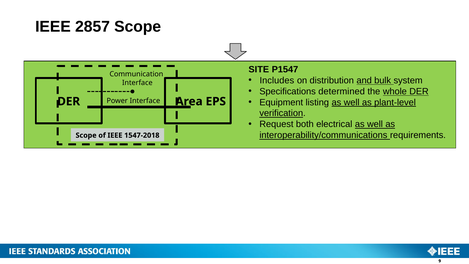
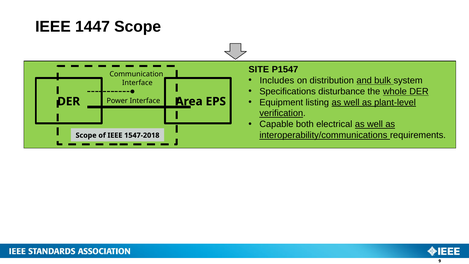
2857: 2857 -> 1447
determined: determined -> disturbance
Request: Request -> Capable
